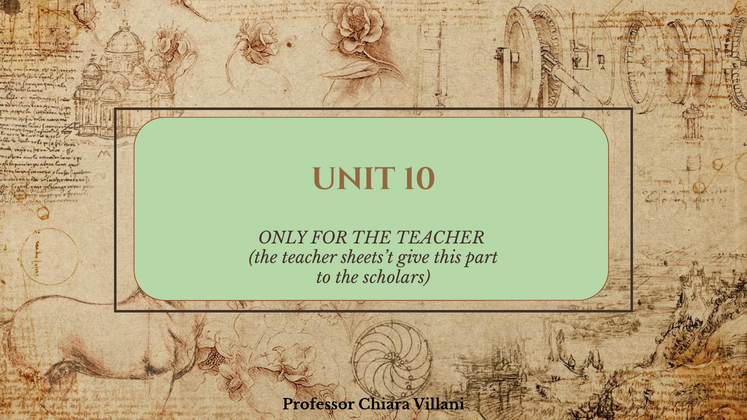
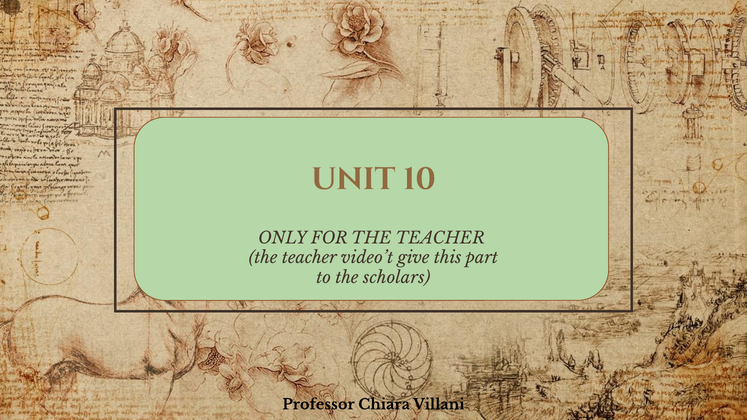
sheets’t: sheets’t -> video’t
